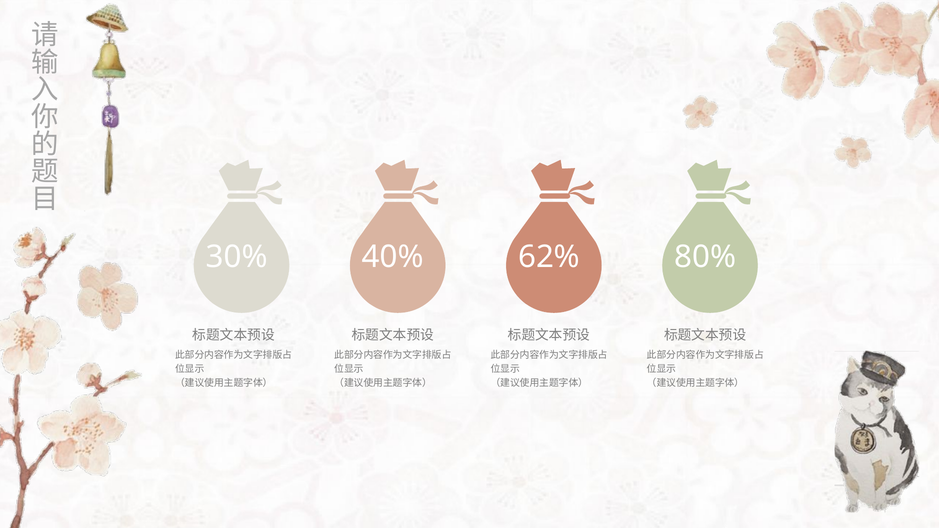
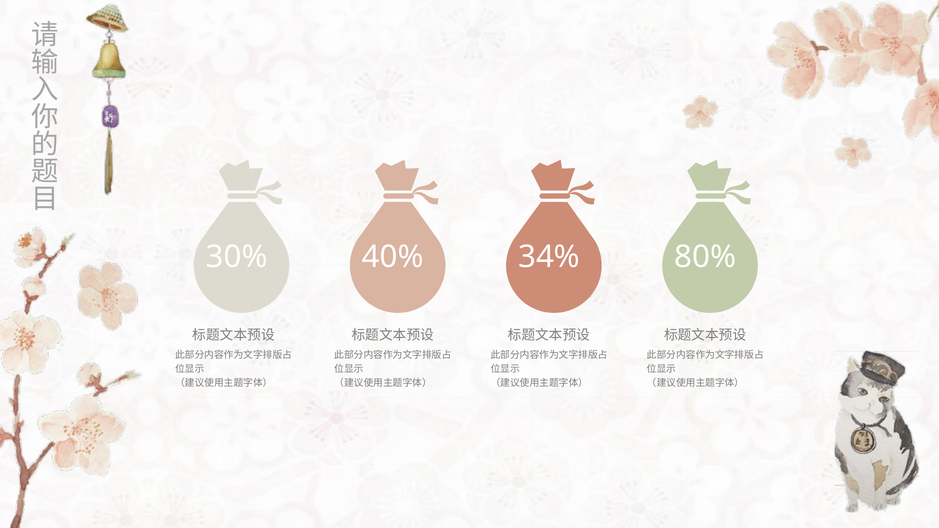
62%: 62% -> 34%
